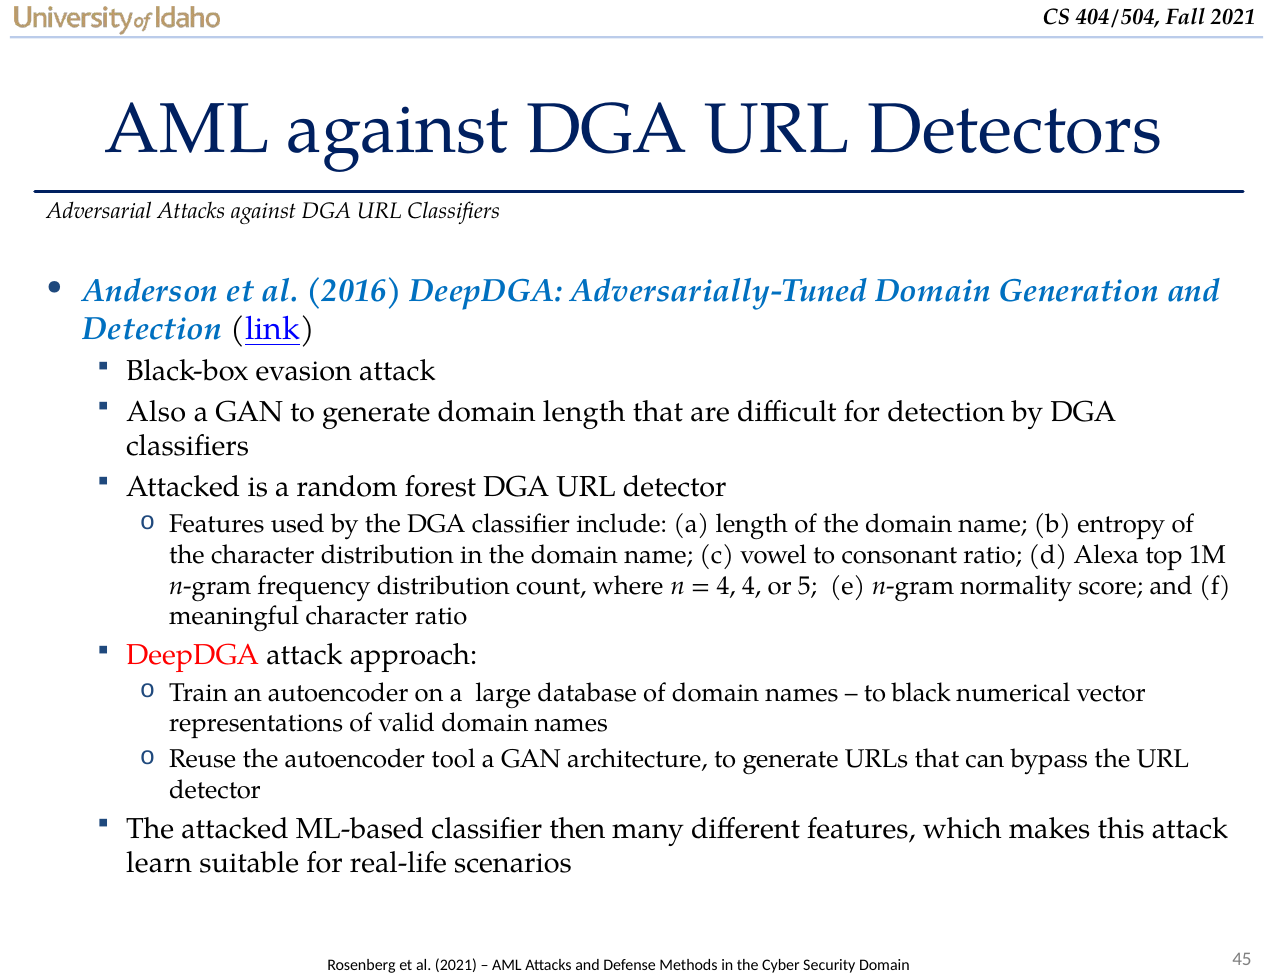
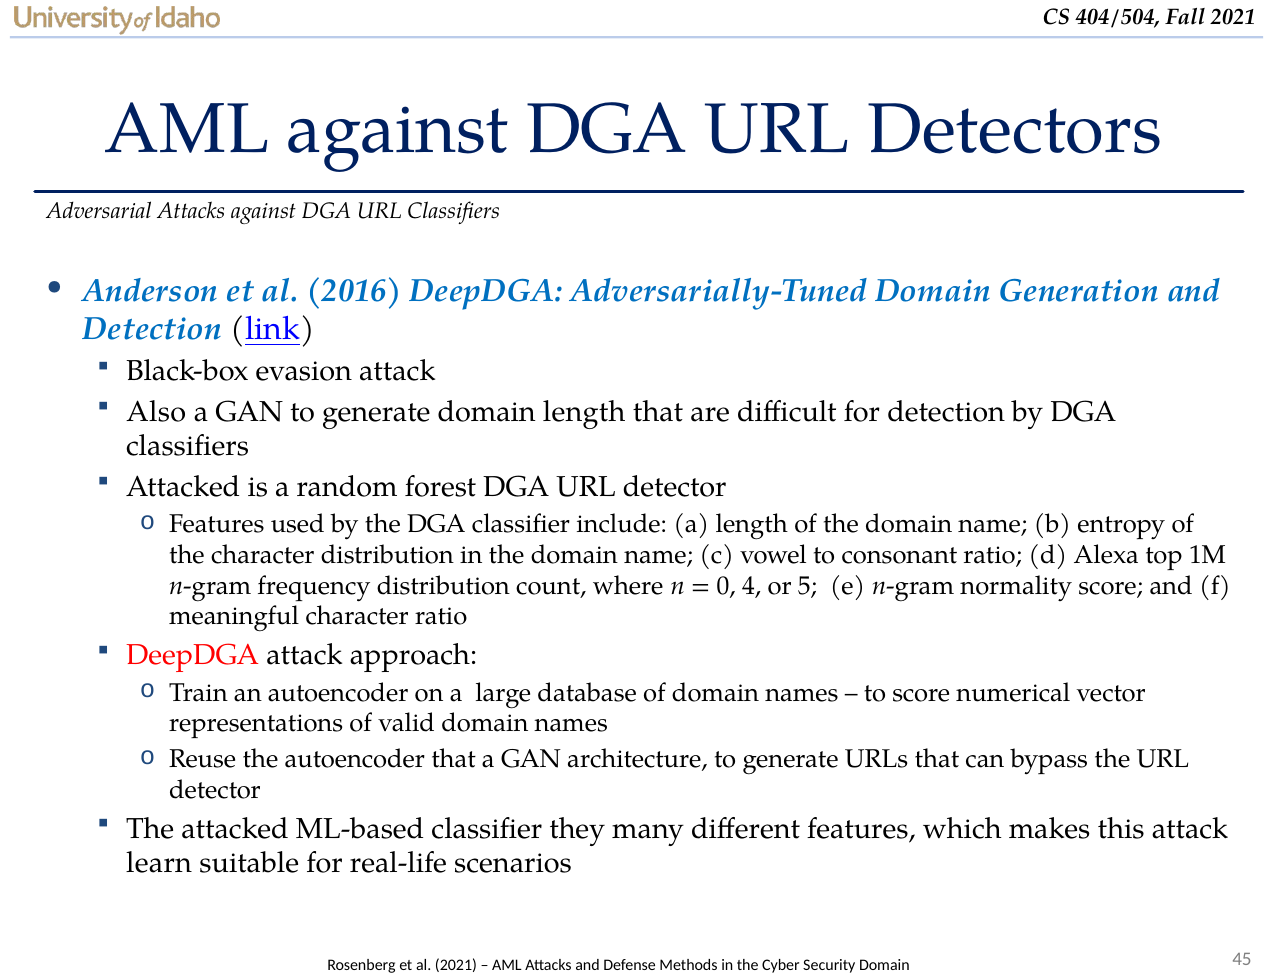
4 at (726, 586): 4 -> 0
to black: black -> score
autoencoder tool: tool -> that
then: then -> they
